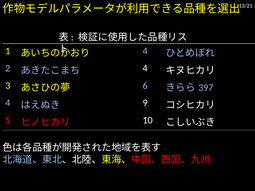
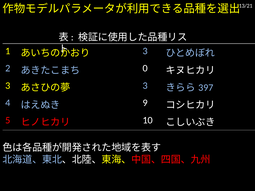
4 at (145, 51): 4 -> 3
4 at (145, 68): 4 -> 0
6 at (145, 86): 6 -> 3
